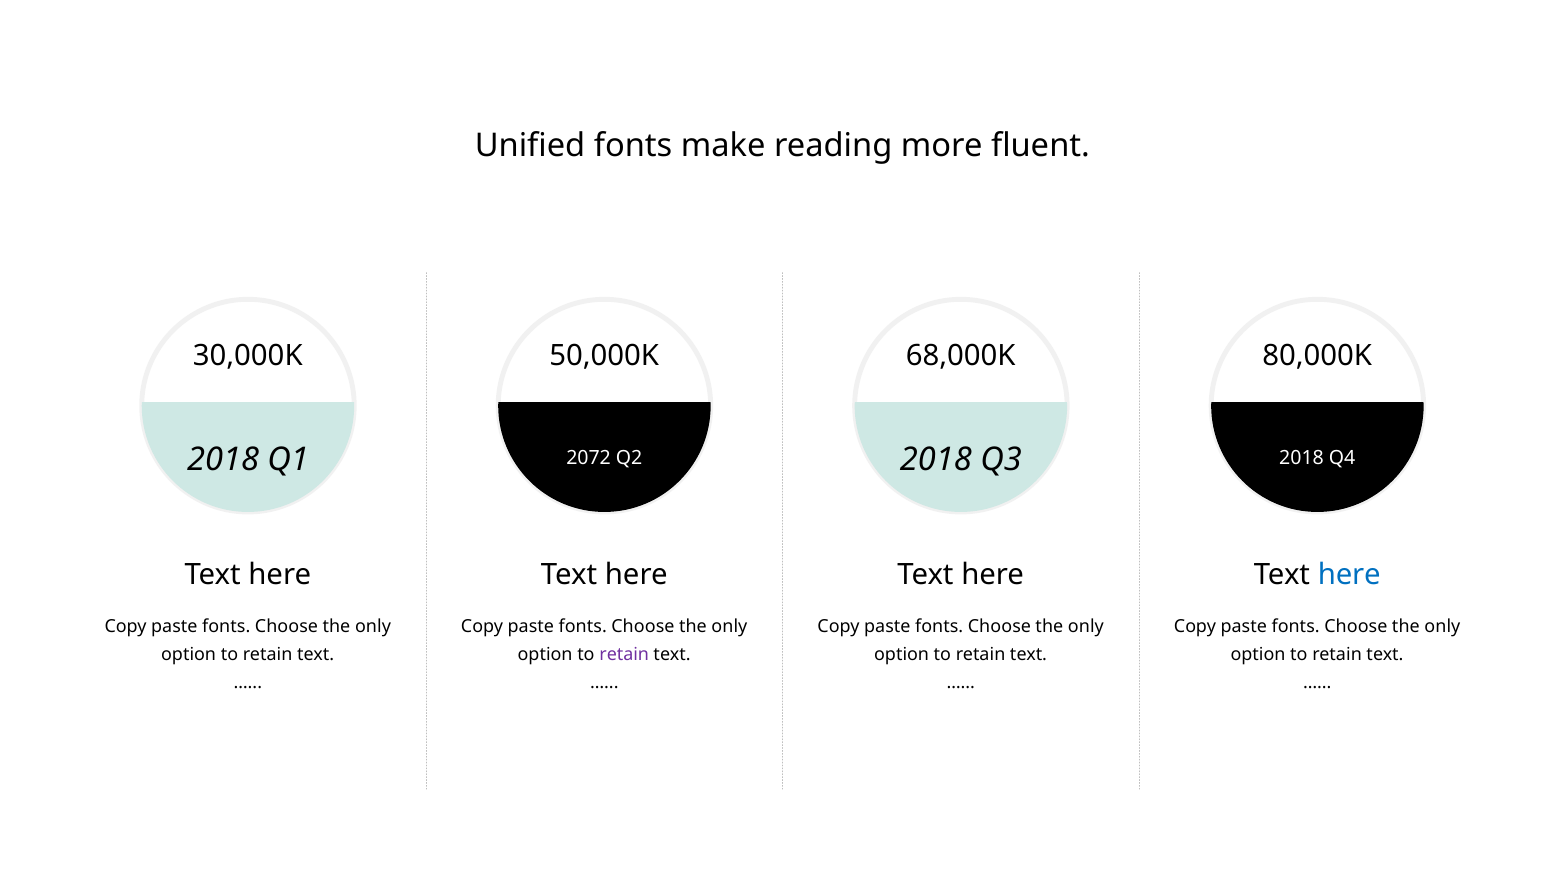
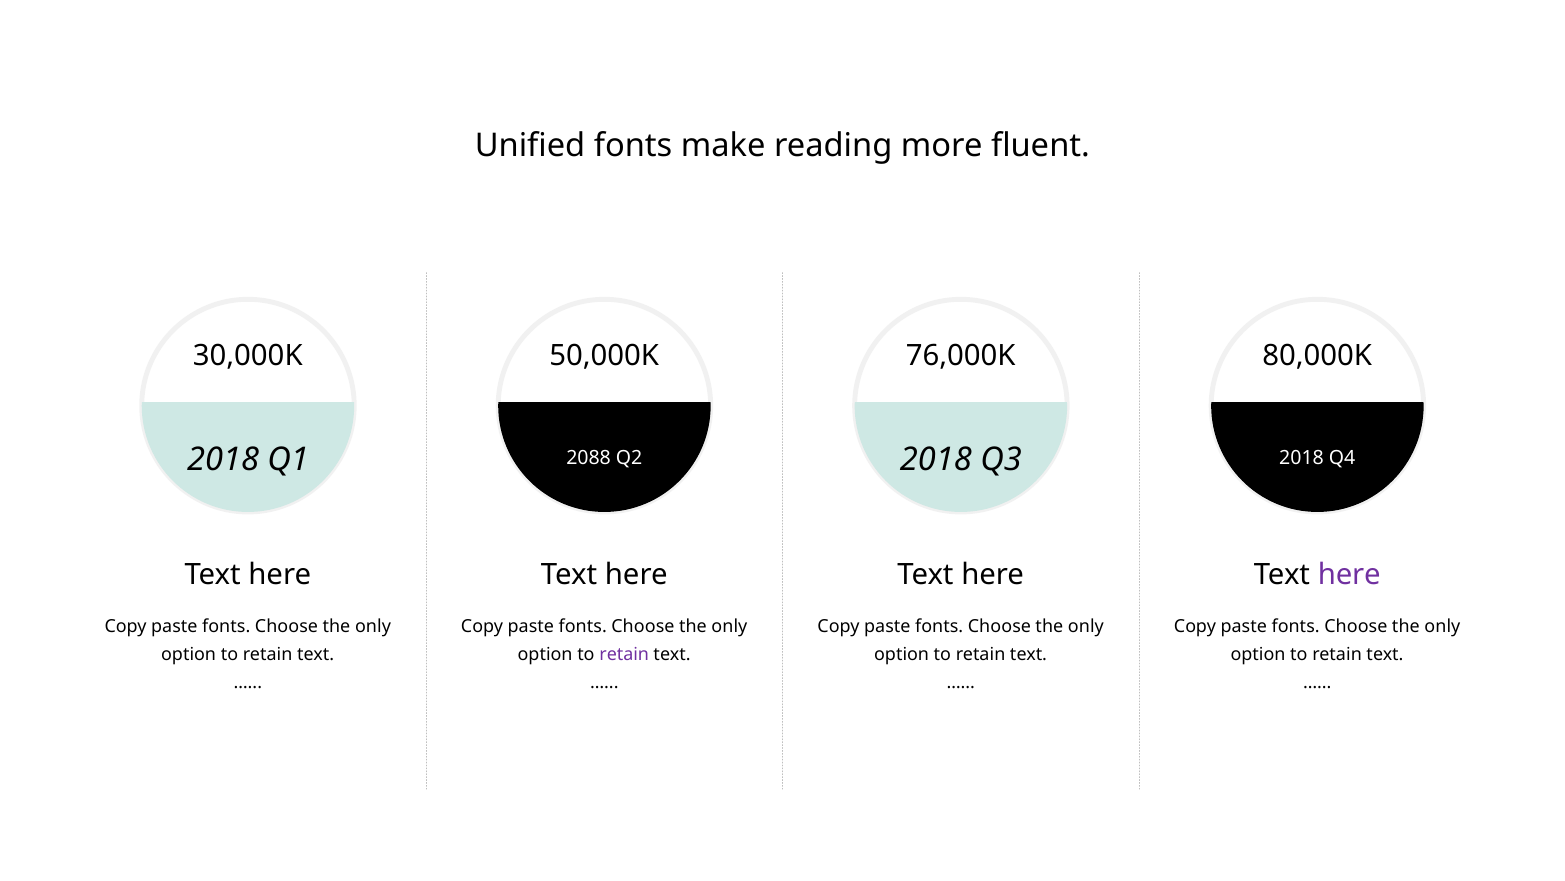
68,000K: 68,000K -> 76,000K
2072: 2072 -> 2088
here at (1349, 575) colour: blue -> purple
